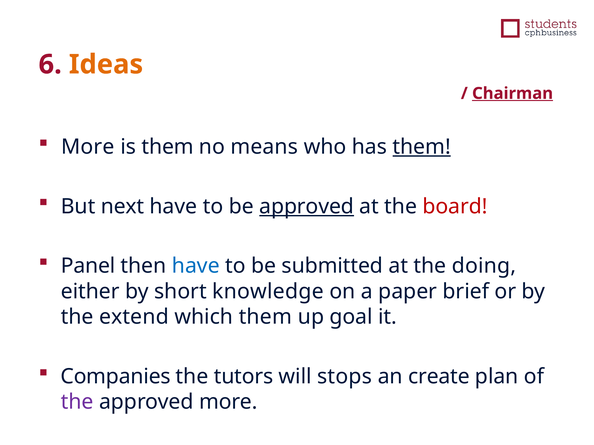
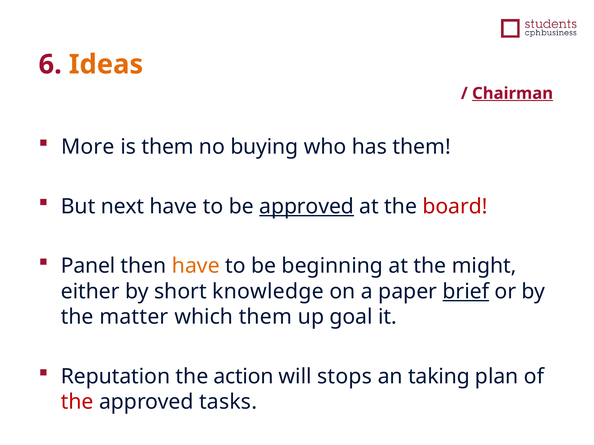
means: means -> buying
them at (422, 147) underline: present -> none
have at (196, 266) colour: blue -> orange
submitted: submitted -> beginning
doing: doing -> might
brief underline: none -> present
extend: extend -> matter
Companies: Companies -> Reputation
tutors: tutors -> action
create: create -> taking
the at (77, 402) colour: purple -> red
approved more: more -> tasks
